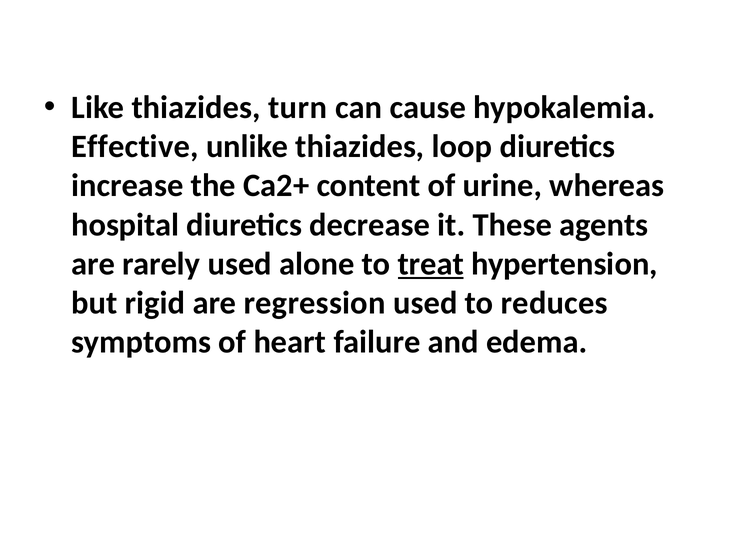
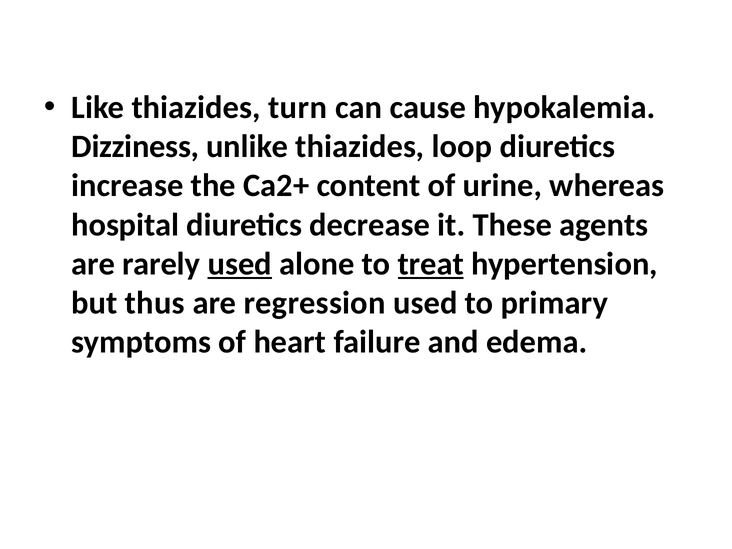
Effective: Effective -> Dizziness
used at (240, 264) underline: none -> present
rigid: rigid -> thus
reduces: reduces -> primary
